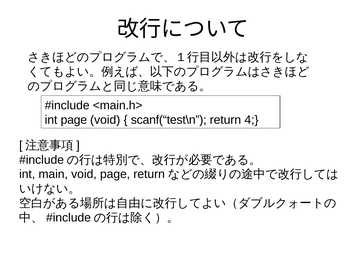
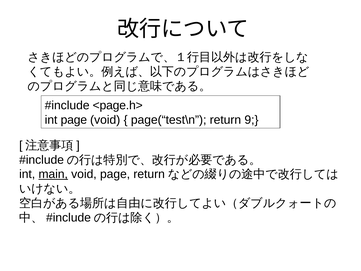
<main.h>: <main.h> -> <page.h>
scanf(“test\n: scanf(“test\n -> page(“test\n
4: 4 -> 9
main underline: none -> present
